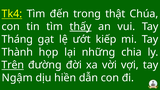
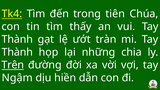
thật: thật -> tiên
thấy underline: present -> none
Tháng at (17, 39): Tháng -> Thành
kiếp: kiếp -> tràn
